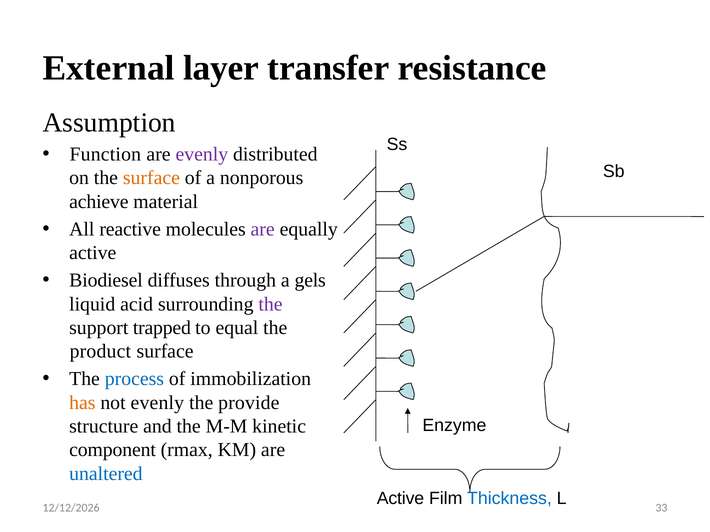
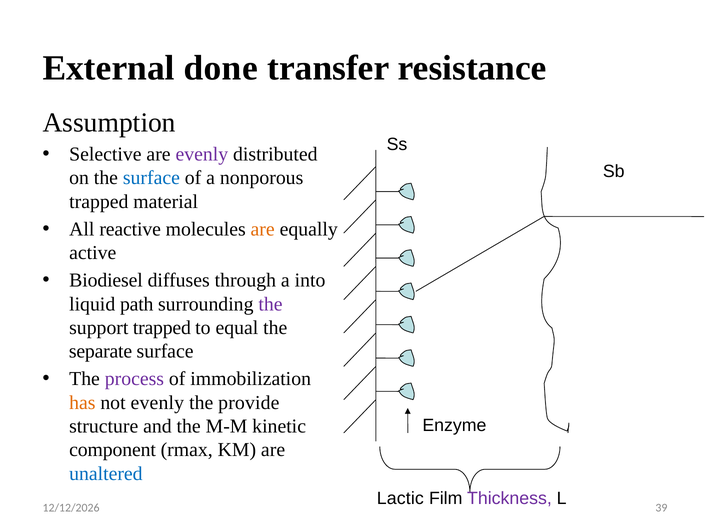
layer: layer -> done
Function: Function -> Selective
surface at (151, 178) colour: orange -> blue
achieve at (99, 202): achieve -> trapped
are at (263, 229) colour: purple -> orange
gels: gels -> into
acid: acid -> path
product: product -> separate
process colour: blue -> purple
Active at (400, 499): Active -> Lactic
Thickness colour: blue -> purple
33: 33 -> 39
